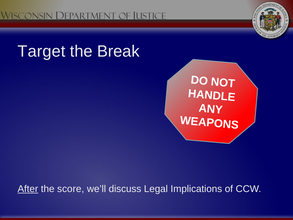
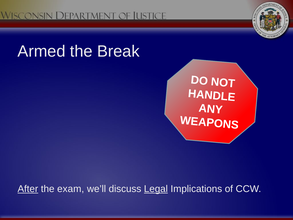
Target: Target -> Armed
score: score -> exam
Legal underline: none -> present
